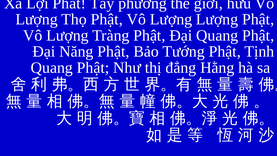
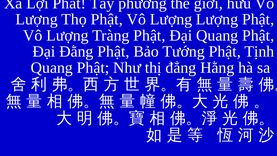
Năng: Năng -> Đằng
